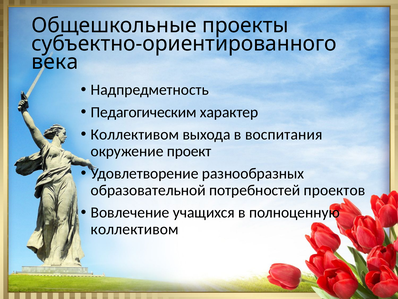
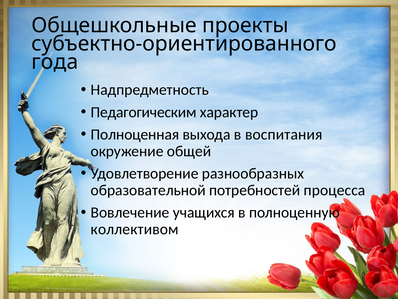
века: века -> года
Коллективом at (135, 134): Коллективом -> Полноценная
проект: проект -> общей
проектов: проектов -> процесса
